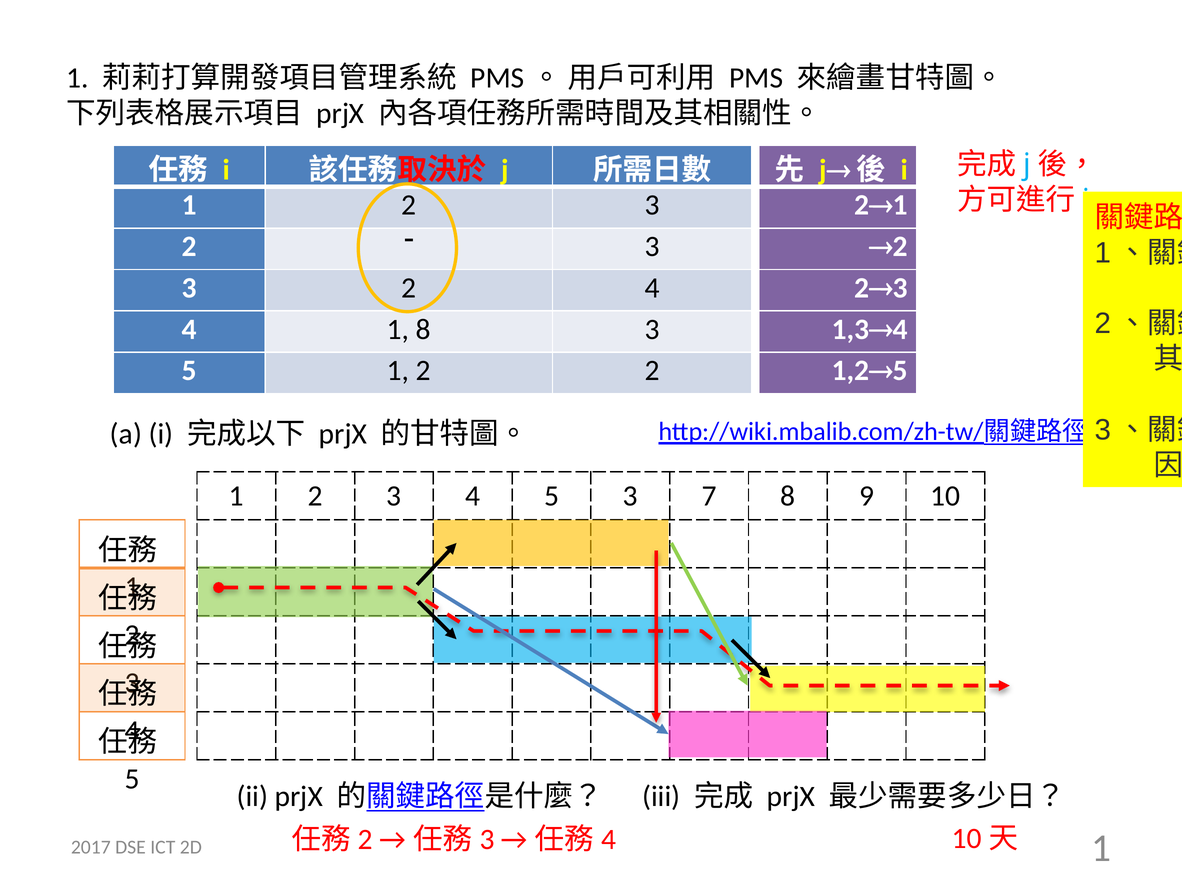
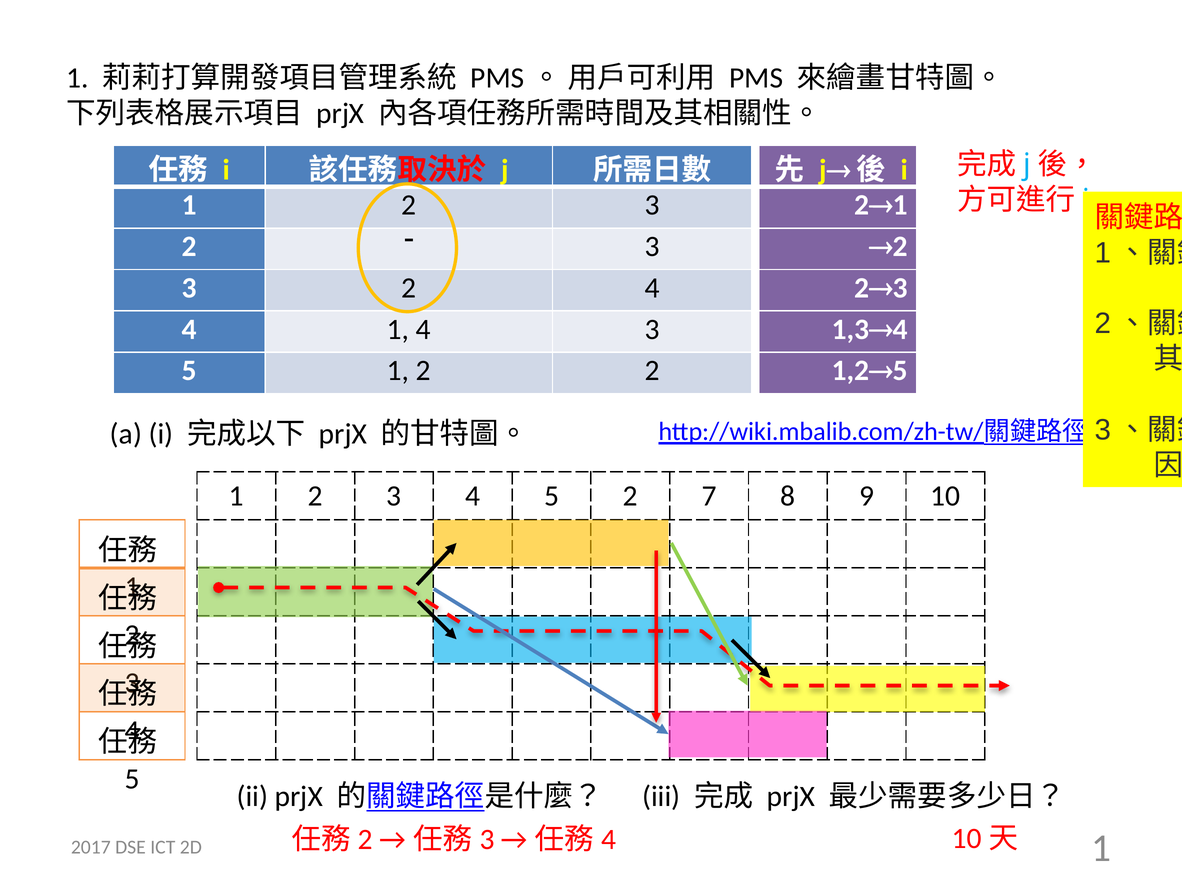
1 8: 8 -> 4
5 3: 3 -> 2
